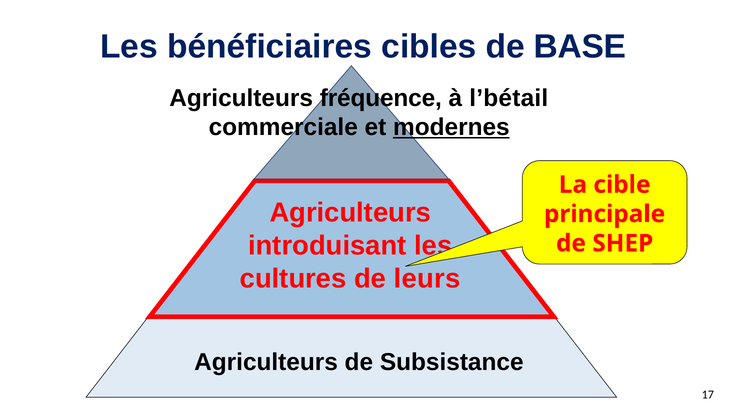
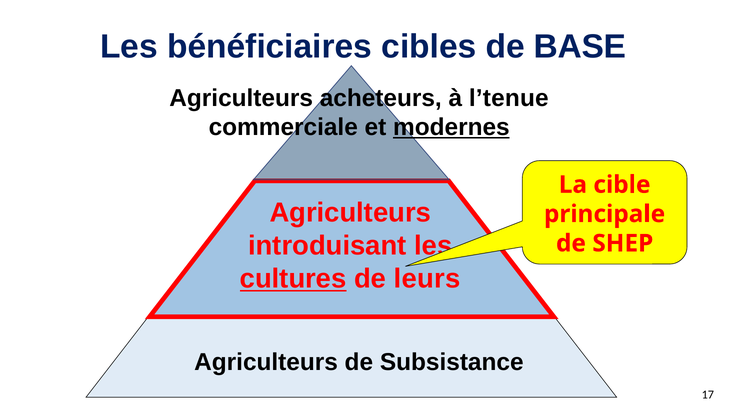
fréquence: fréquence -> acheteurs
l’bétail: l’bétail -> l’tenue
cultures underline: none -> present
